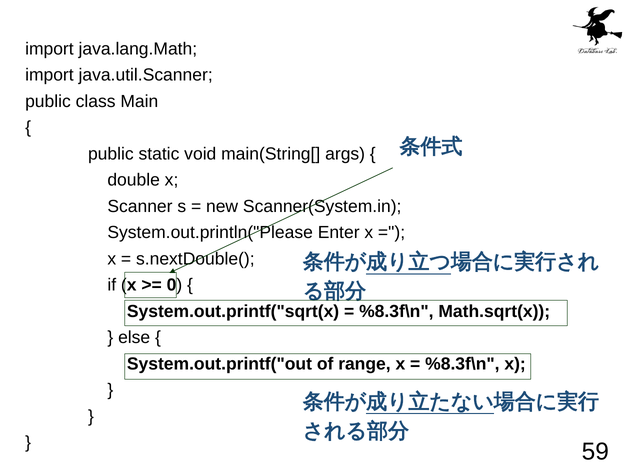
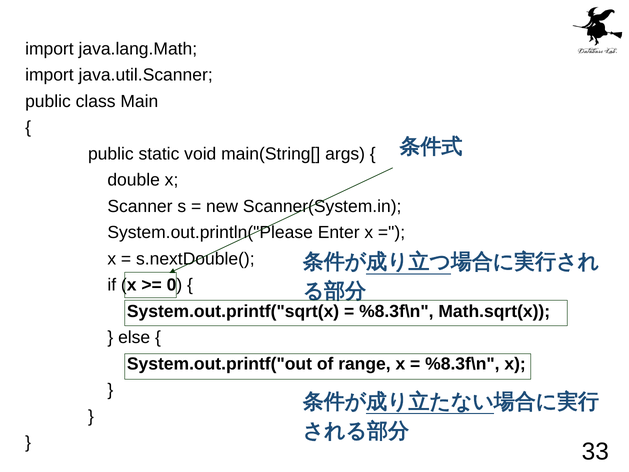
59: 59 -> 33
